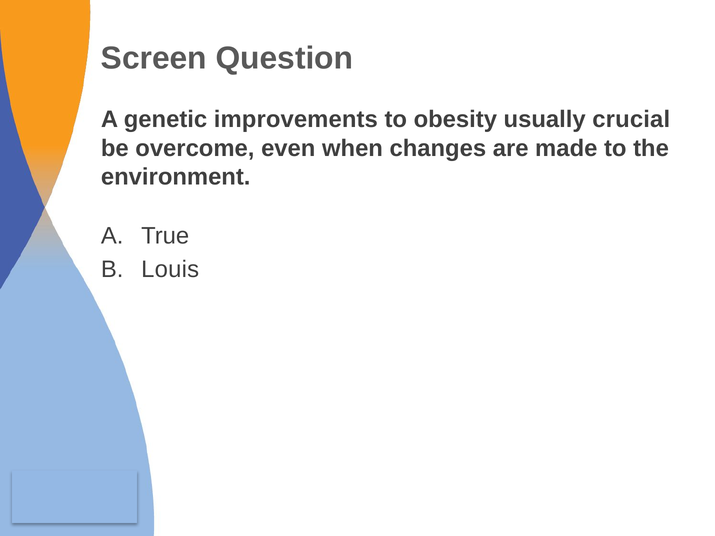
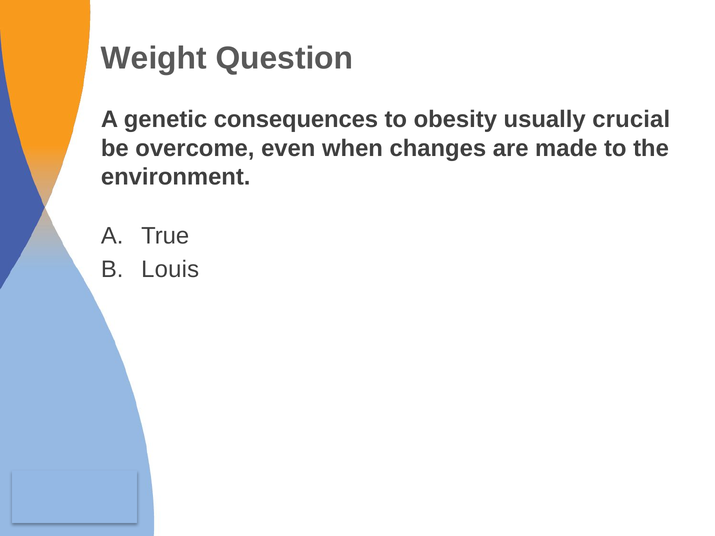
Screen: Screen -> Weight
improvements: improvements -> consequences
